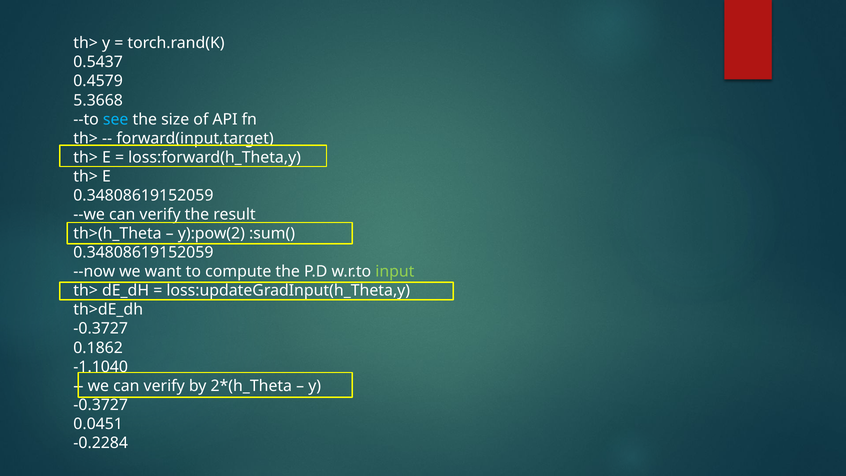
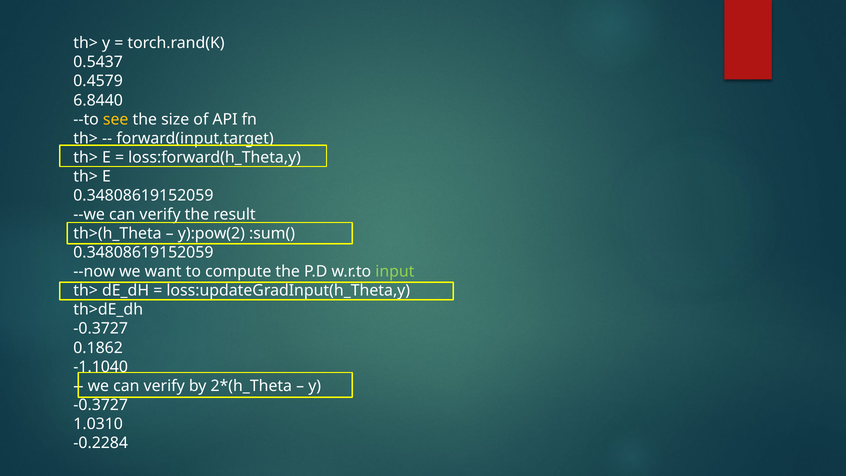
5.3668: 5.3668 -> 6.8440
see colour: light blue -> yellow
0.0451: 0.0451 -> 1.0310
